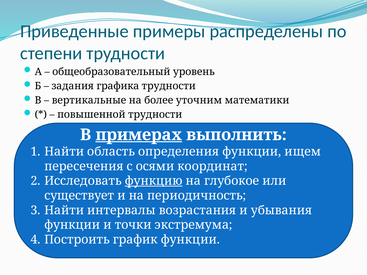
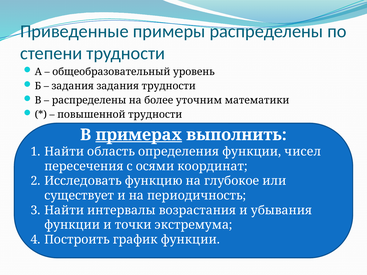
задания графика: графика -> задания
вертикальные at (89, 100): вертикальные -> распределены
ищем: ищем -> чисел
функцию underline: present -> none
